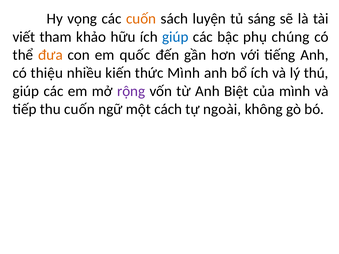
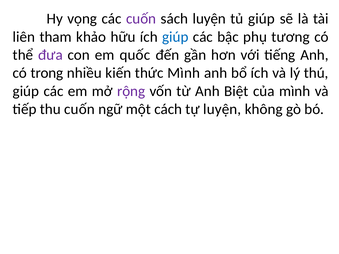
cuốn at (141, 19) colour: orange -> purple
tủ sáng: sáng -> giúp
viết: viết -> liên
chúng: chúng -> tương
đưa colour: orange -> purple
thiệu: thiệu -> trong
tự ngoài: ngoài -> luyện
